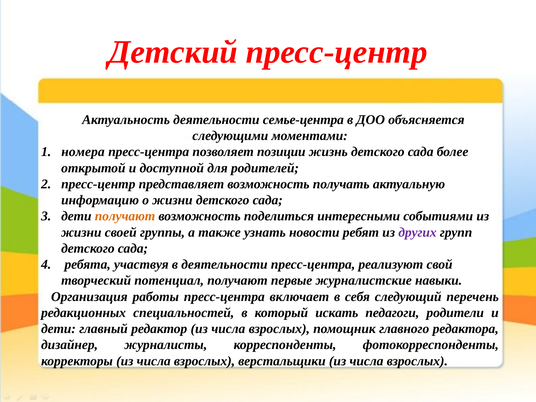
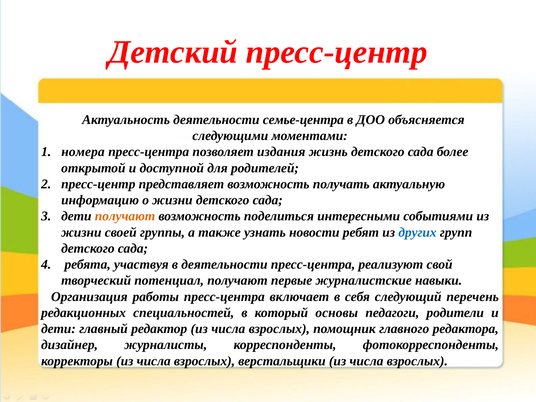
позиции: позиции -> издания
других colour: purple -> blue
искать: искать -> основы
